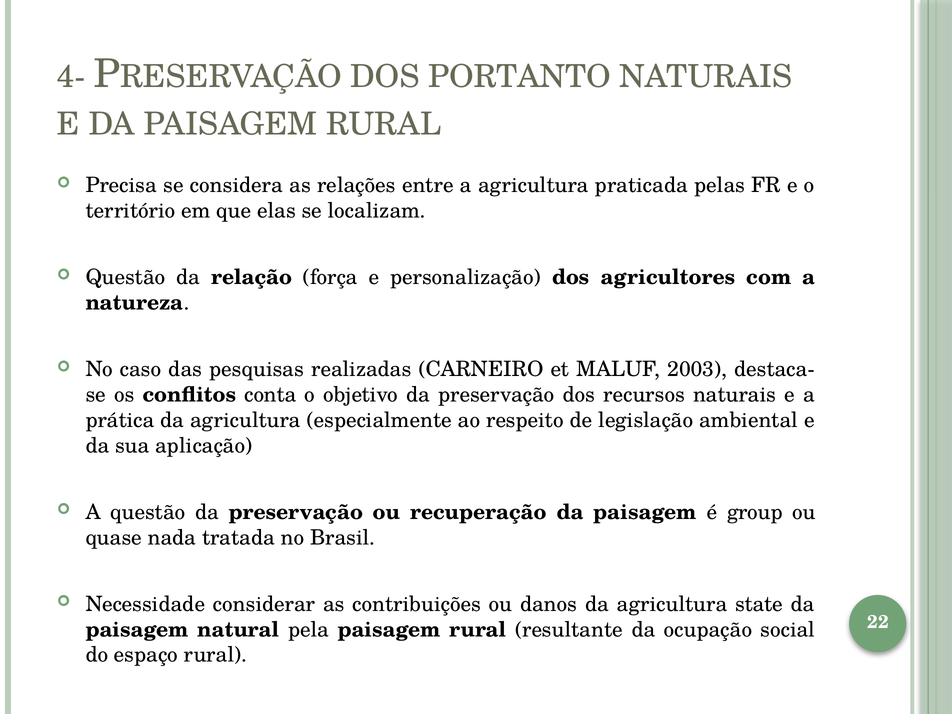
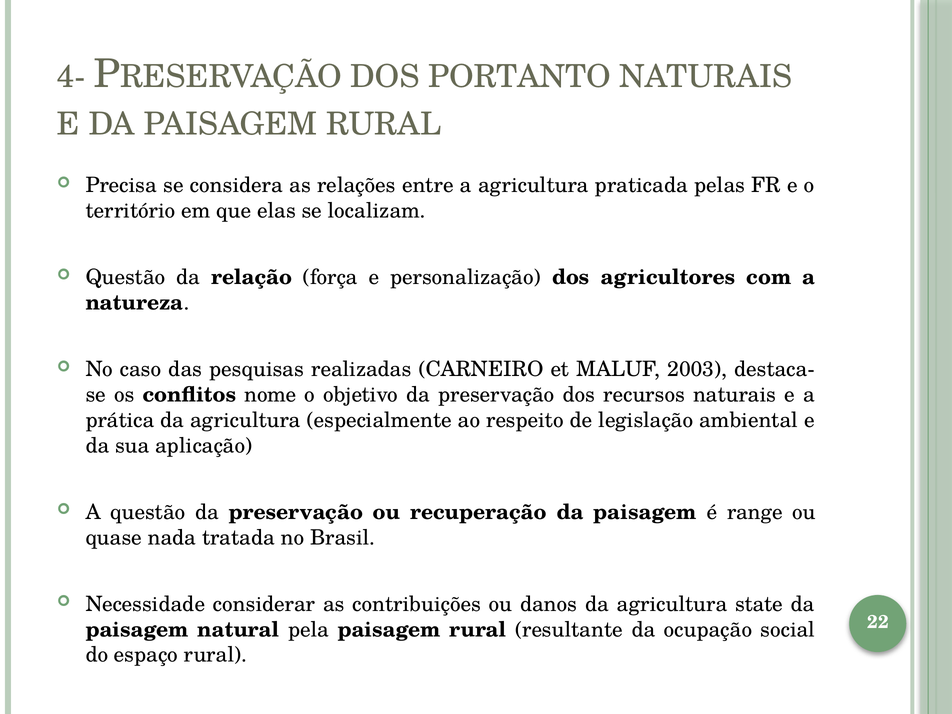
conta: conta -> nome
group: group -> range
